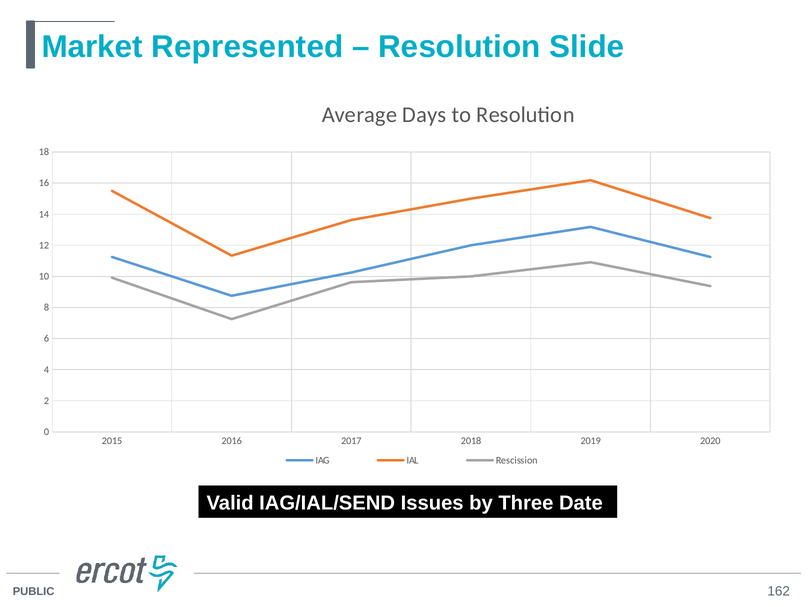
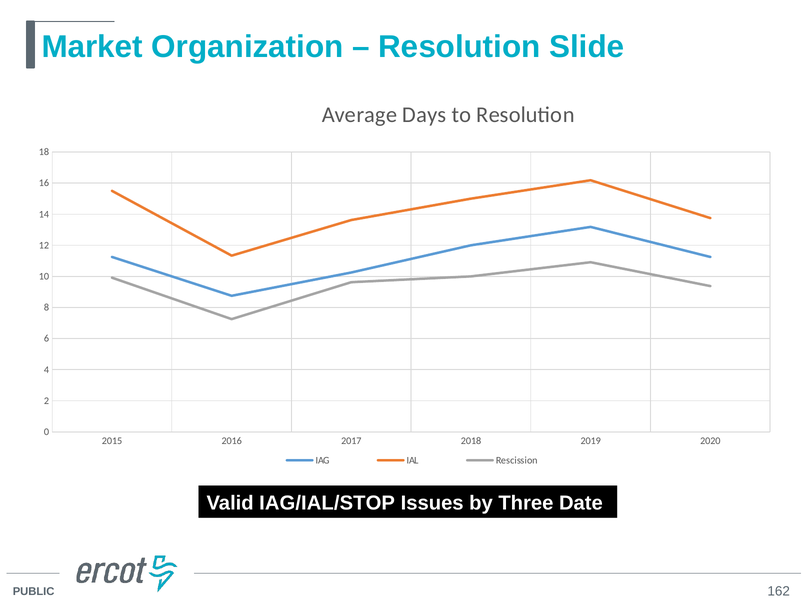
Represented: Represented -> Organization
IAG/IAL/SEND: IAG/IAL/SEND -> IAG/IAL/STOP
